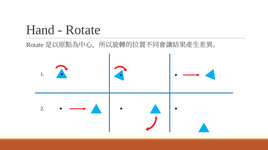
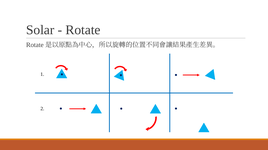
Hand: Hand -> Solar
